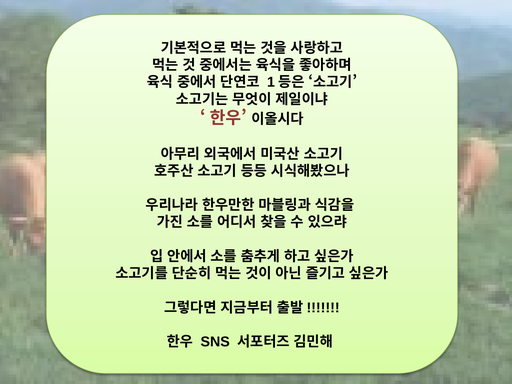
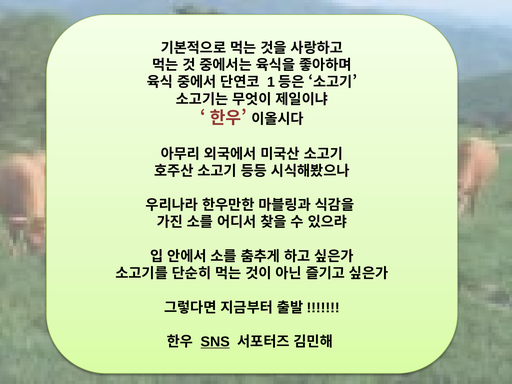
SNS underline: none -> present
